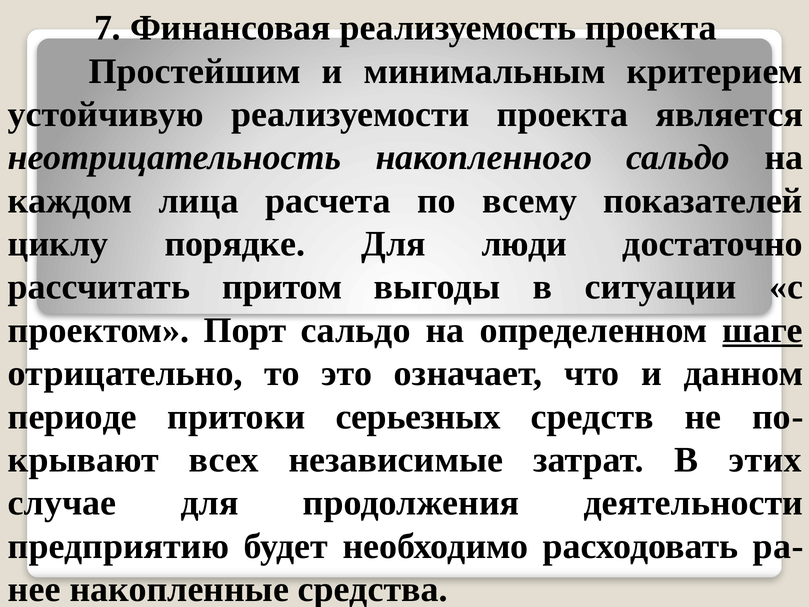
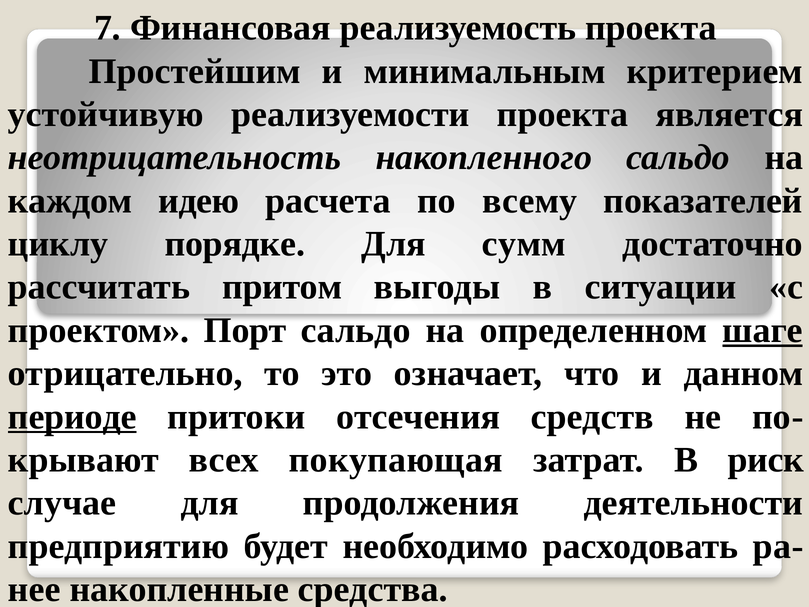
лица: лица -> идею
люди: люди -> сумм
периоде underline: none -> present
серьезных: серьезных -> отсечения
независимые: независимые -> покупающая
этих: этих -> риск
